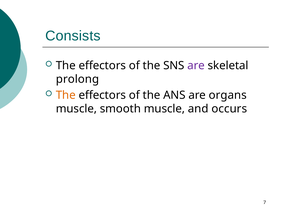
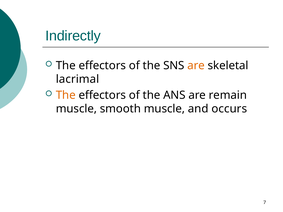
Consists: Consists -> Indirectly
are at (196, 66) colour: purple -> orange
prolong: prolong -> lacrimal
organs: organs -> remain
